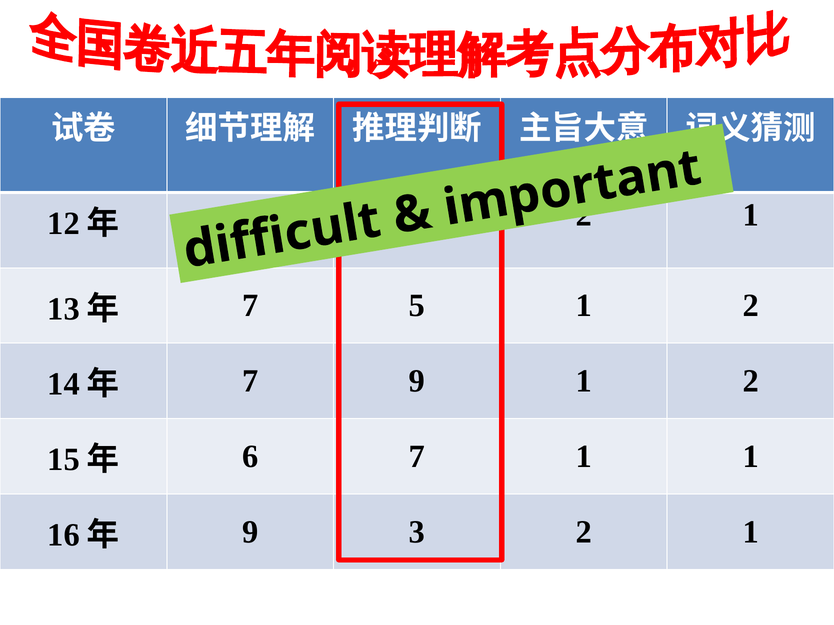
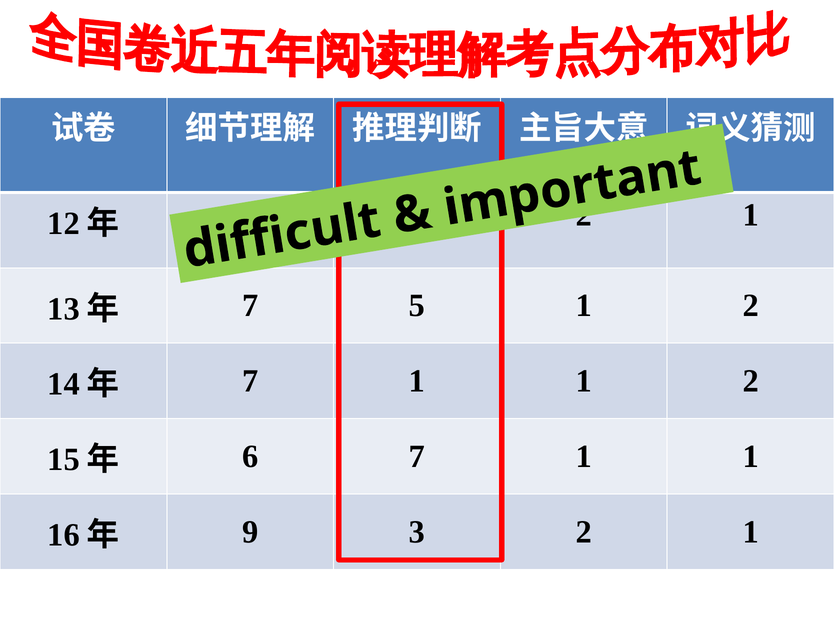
9 at (417, 381): 9 -> 1
